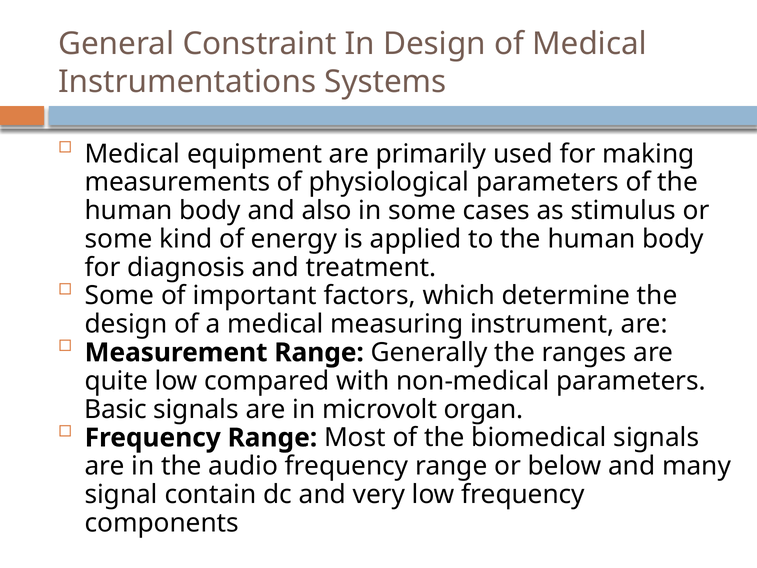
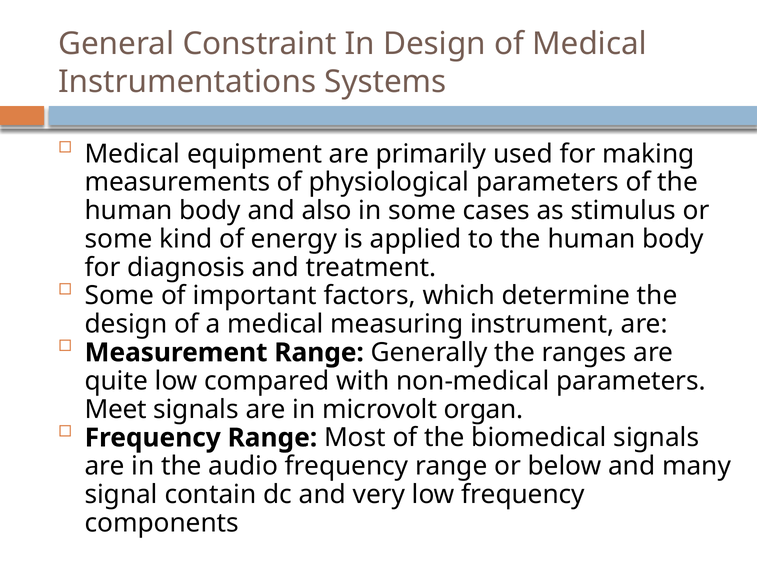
Basic: Basic -> Meet
